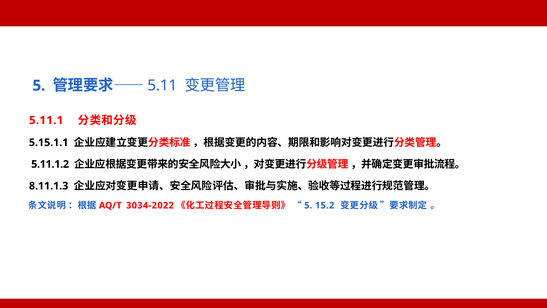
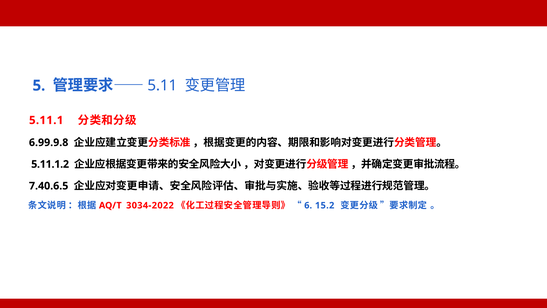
5.15.1.1: 5.15.1.1 -> 6.99.9.8
8.11.1.3: 8.11.1.3 -> 7.40.6.5
5 at (308, 205): 5 -> 6
